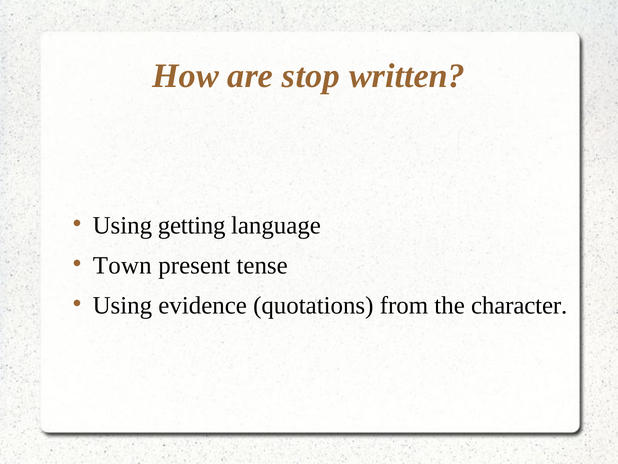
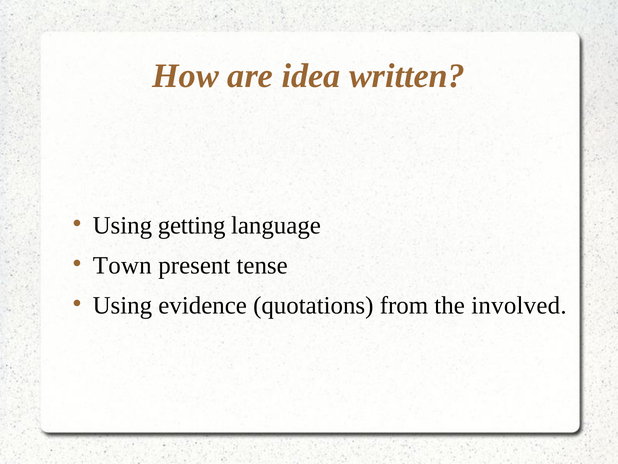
stop: stop -> idea
character: character -> involved
